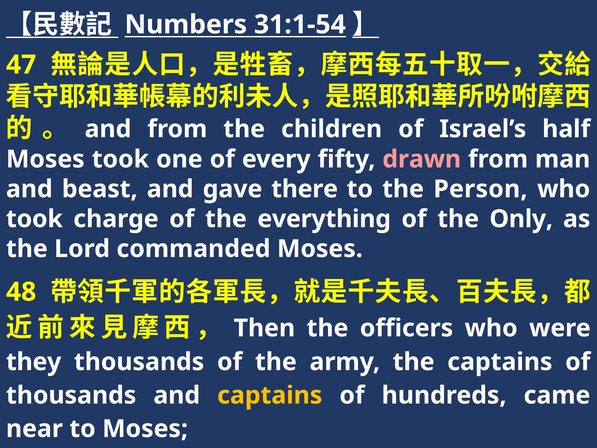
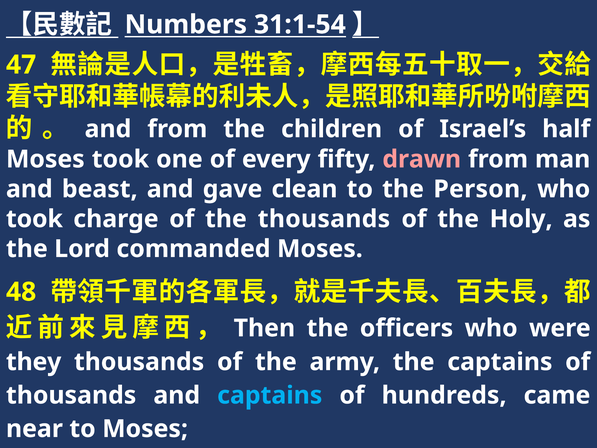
there: there -> clean
the everything: everything -> thousands
Only: Only -> Holy
captains at (270, 395) colour: yellow -> light blue
